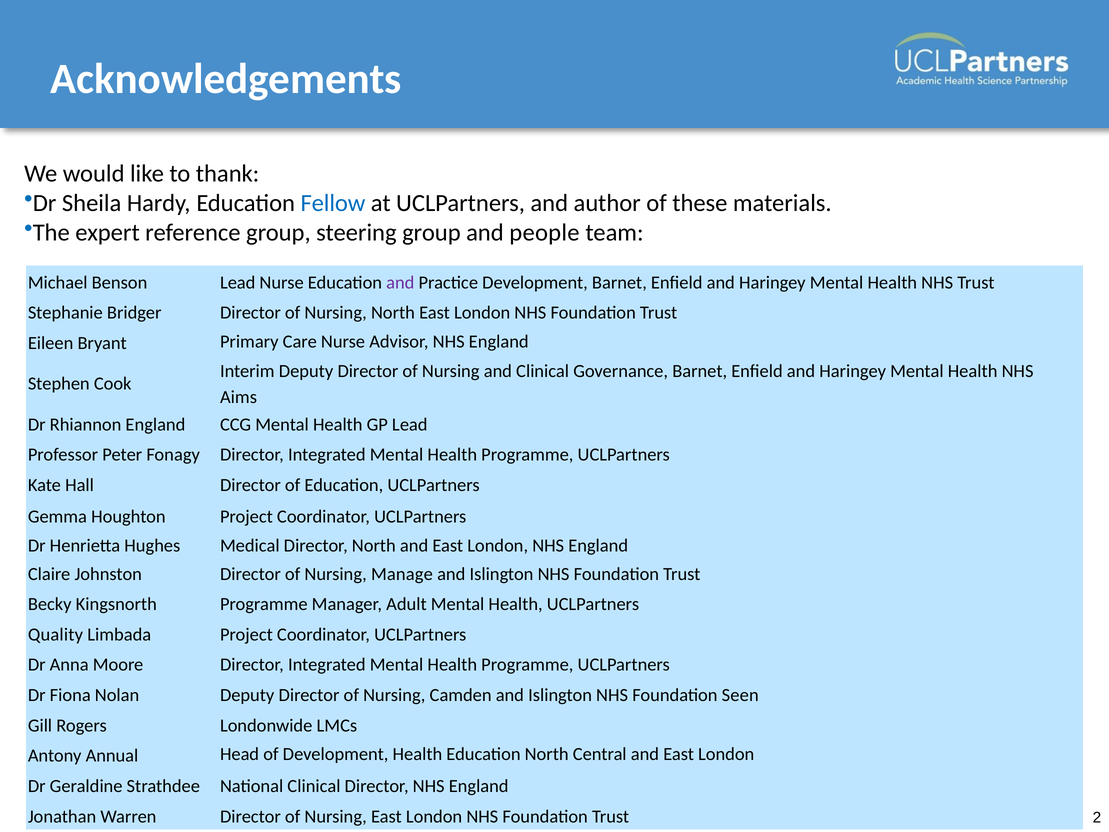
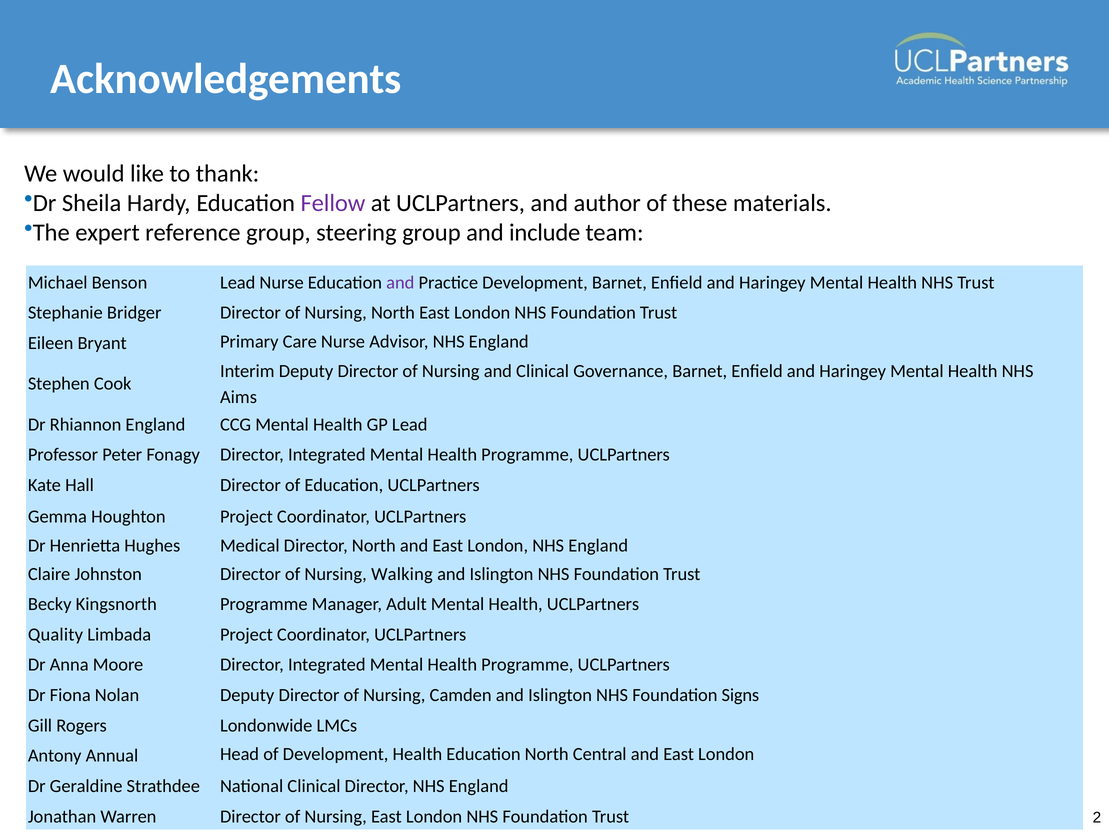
Fellow colour: blue -> purple
people: people -> include
Manage: Manage -> Walking
Seen: Seen -> Signs
